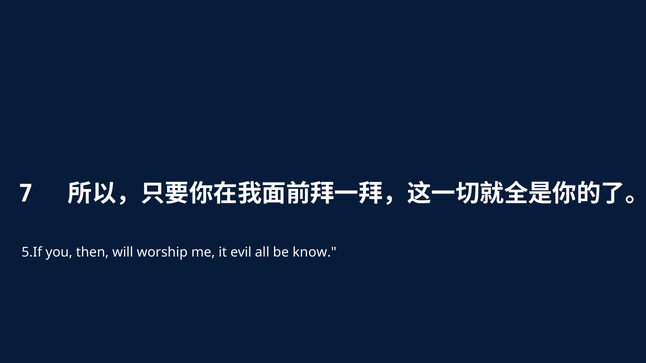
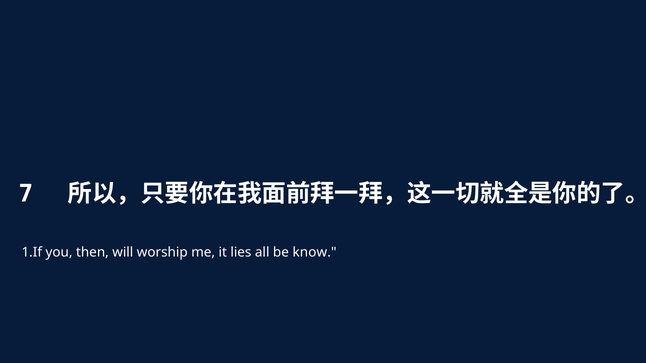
5.If: 5.If -> 1.If
evil: evil -> lies
